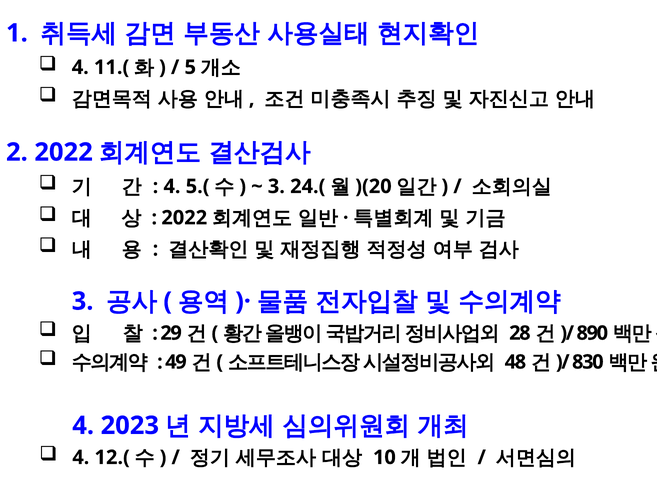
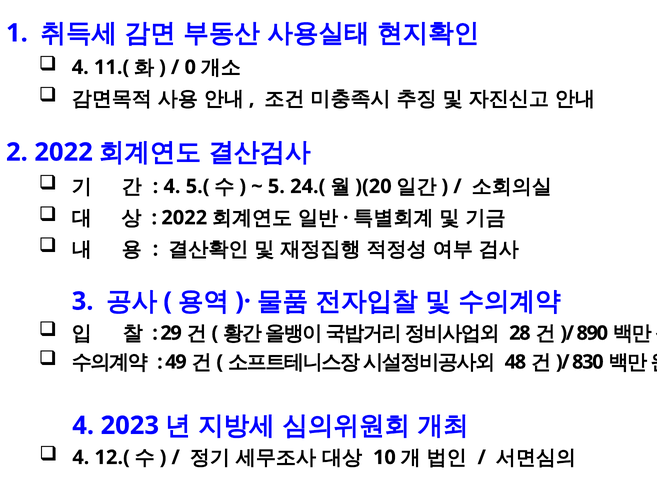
5: 5 -> 0
3 at (276, 186): 3 -> 5
